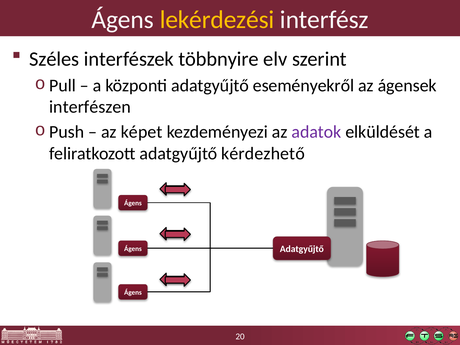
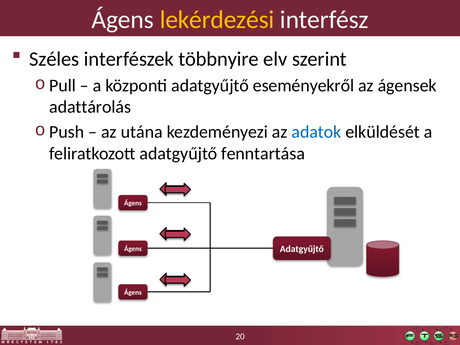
interfészen: interfészen -> adattárolás
képet: képet -> utána
adatok colour: purple -> blue
kérdezhető: kérdezhető -> fenntartása
